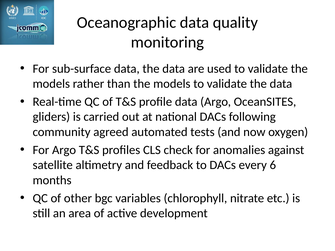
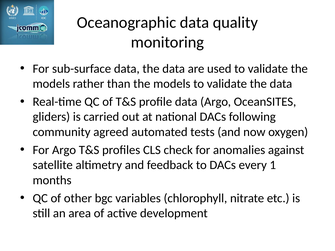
6: 6 -> 1
